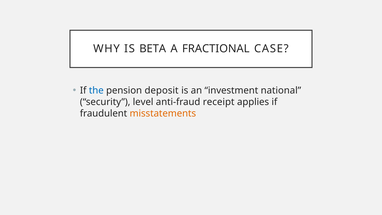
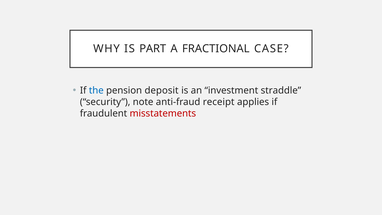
BETA: BETA -> PART
national: national -> straddle
level: level -> note
misstatements colour: orange -> red
